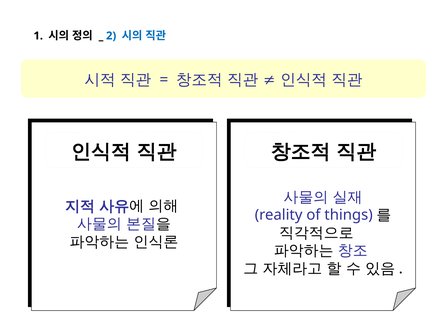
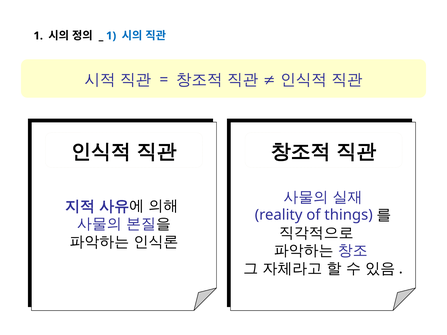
2 at (111, 36): 2 -> 1
